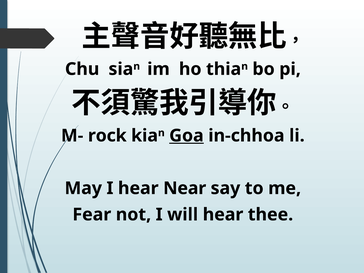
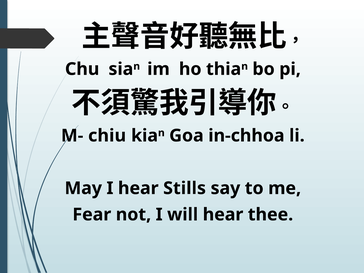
rock: rock -> chiu
Goa underline: present -> none
Near: Near -> Stills
